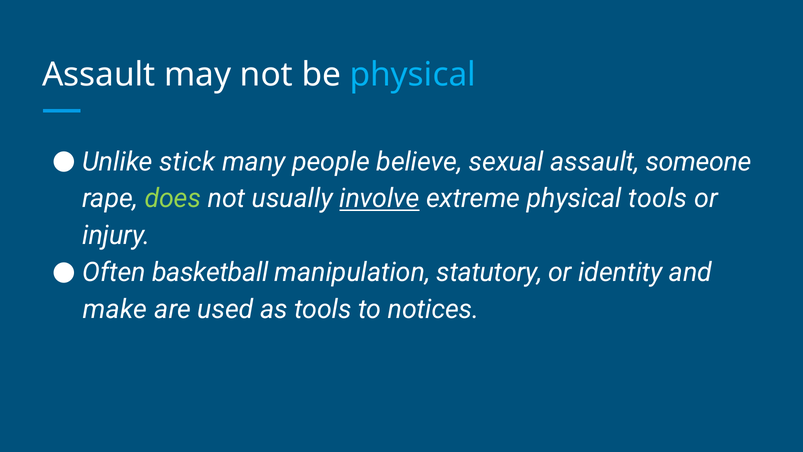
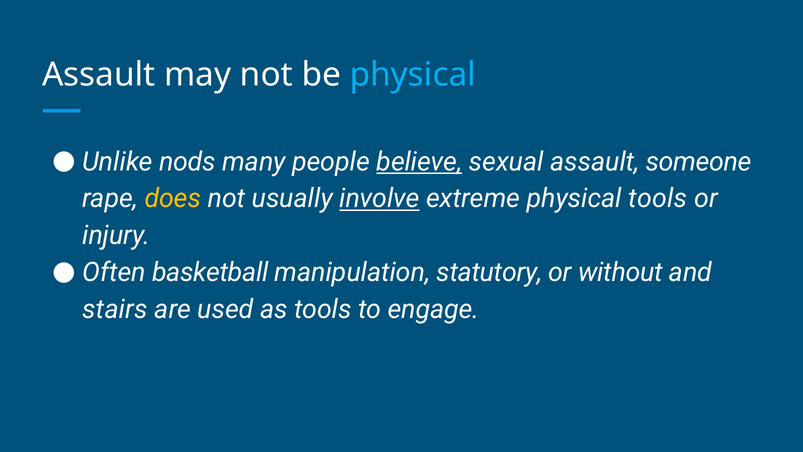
stick: stick -> nods
believe underline: none -> present
does colour: light green -> yellow
identity: identity -> without
make: make -> stairs
notices: notices -> engage
